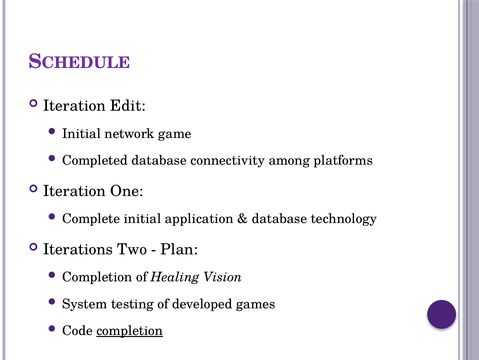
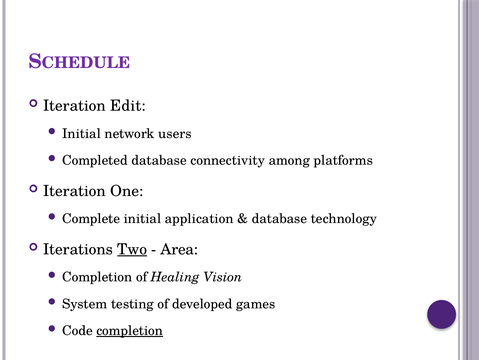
game: game -> users
Two underline: none -> present
Plan: Plan -> Area
